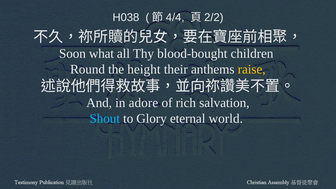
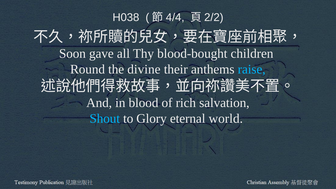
what: what -> gave
height: height -> divine
raise colour: yellow -> light blue
adore: adore -> blood
